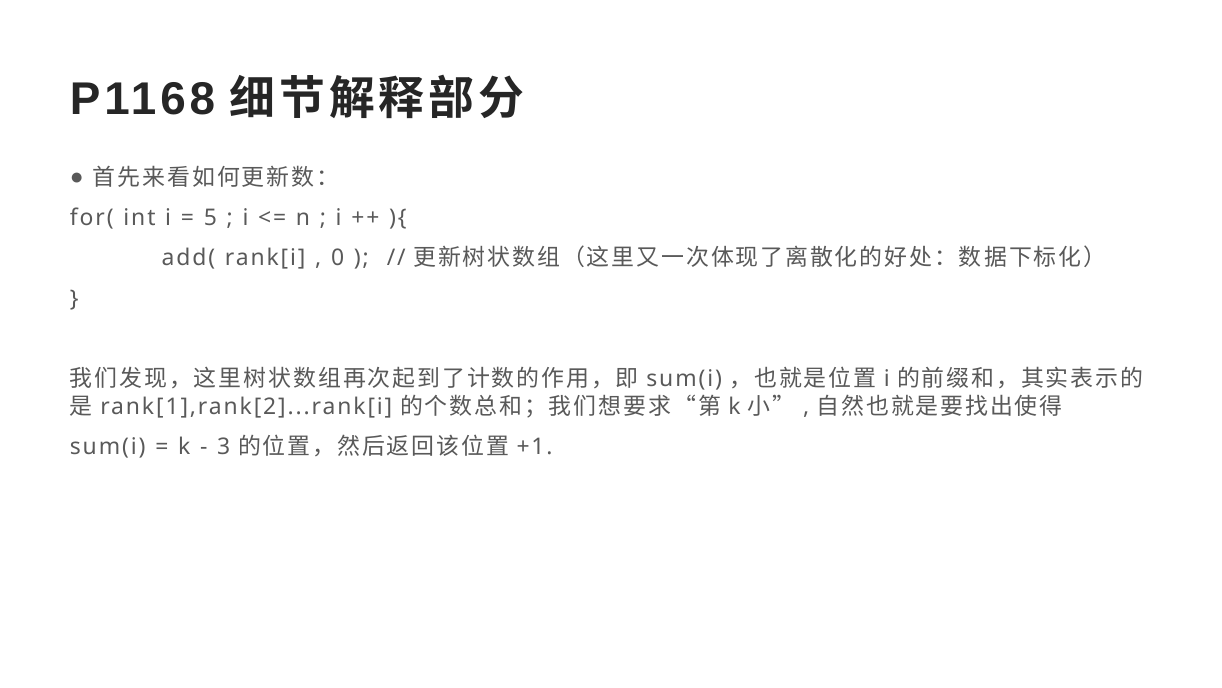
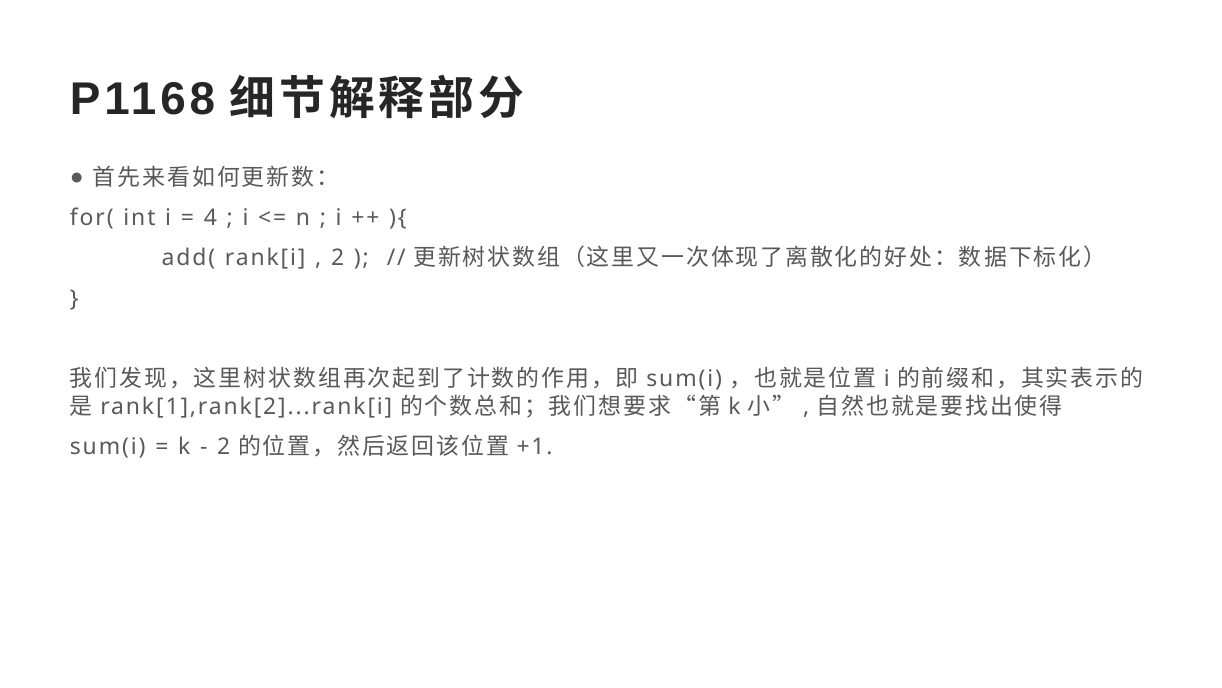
5: 5 -> 4
0 at (338, 258): 0 -> 2
3 at (224, 447): 3 -> 2
